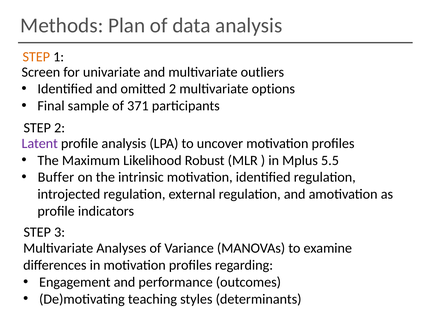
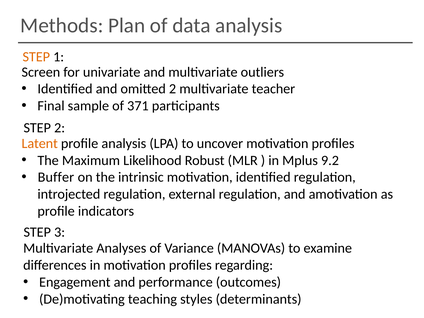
options: options -> teacher
Latent colour: purple -> orange
5.5: 5.5 -> 9.2
